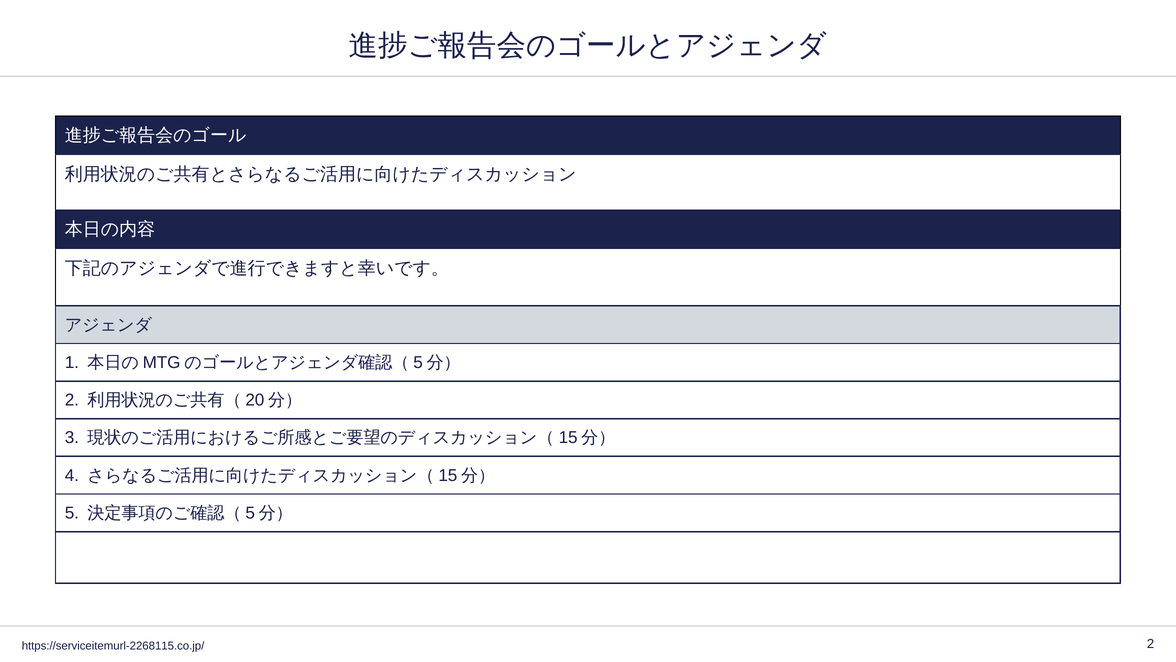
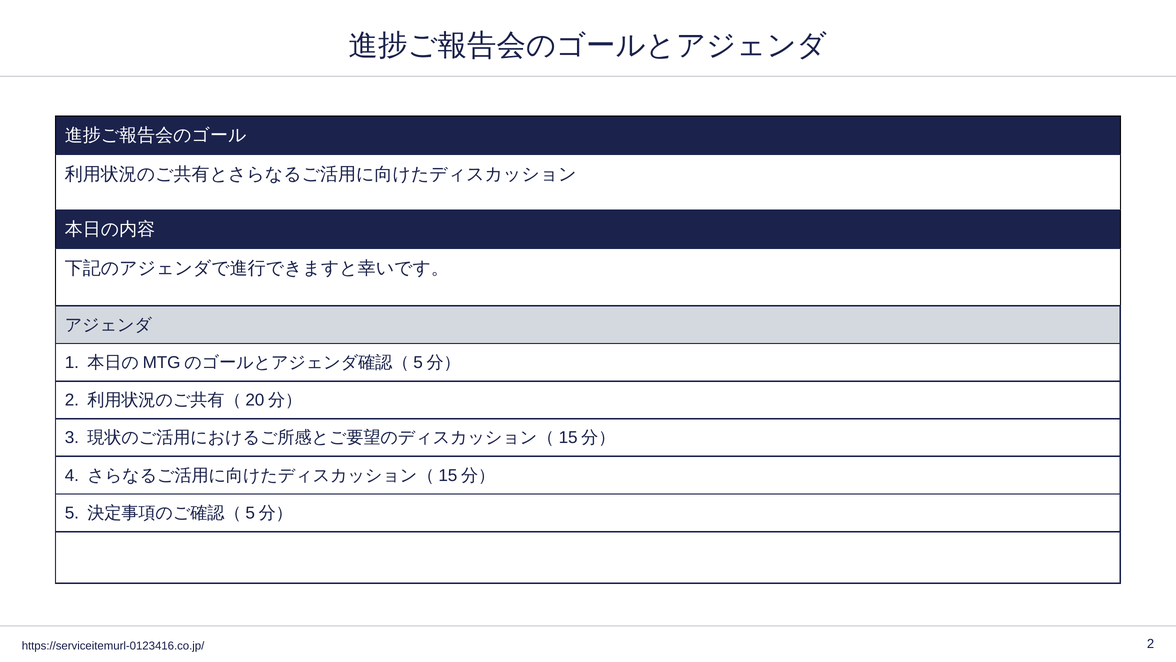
https://serviceitemurl-2268115.co.jp/: https://serviceitemurl-2268115.co.jp/ -> https://serviceitemurl-0123416.co.jp/
